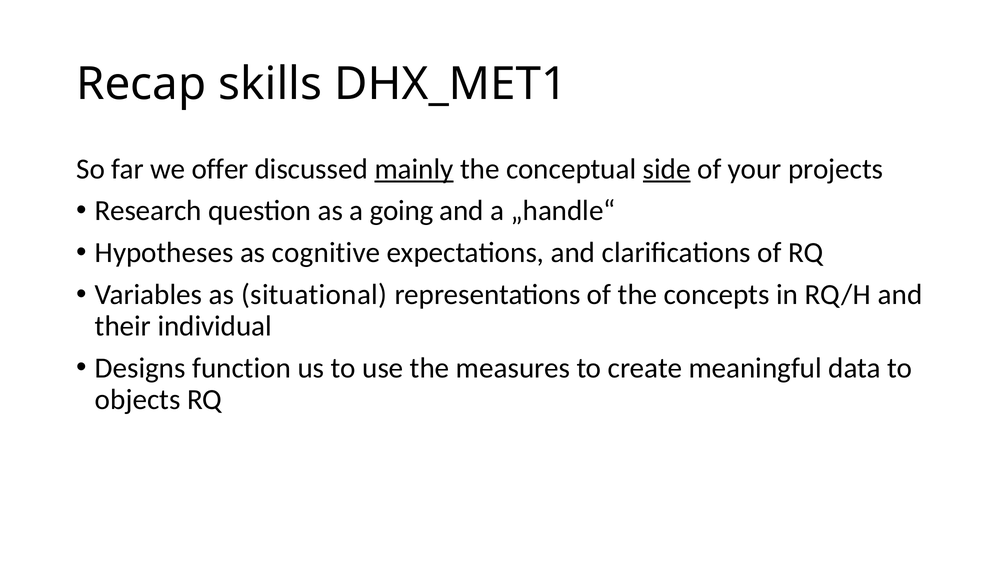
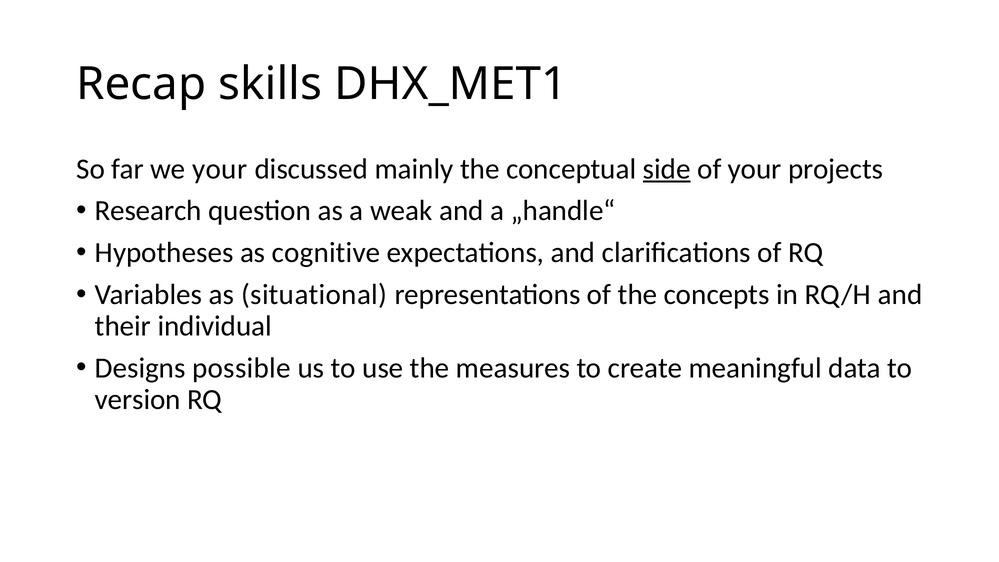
we offer: offer -> your
mainly underline: present -> none
going: going -> weak
function: function -> possible
objects: objects -> version
